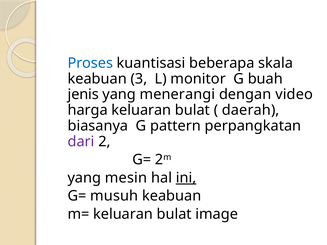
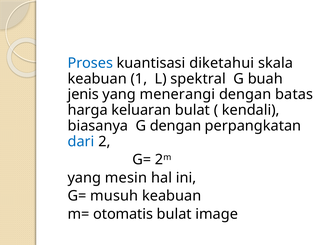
beberapa: beberapa -> diketahui
3: 3 -> 1
monitor: monitor -> spektral
video: video -> batas
daerah: daerah -> kendali
G pattern: pattern -> dengan
dari colour: purple -> blue
ini underline: present -> none
m= keluaran: keluaran -> otomatis
